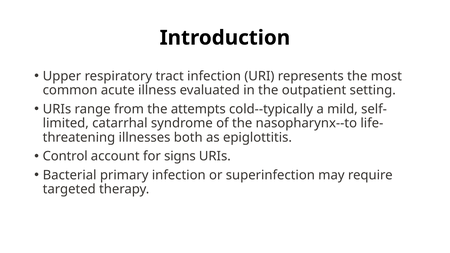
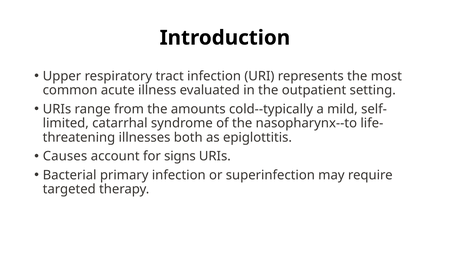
attempts: attempts -> amounts
Control: Control -> Causes
